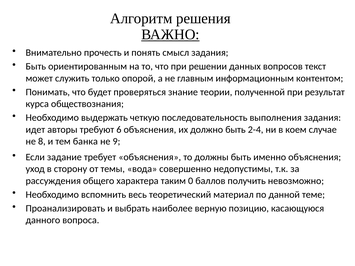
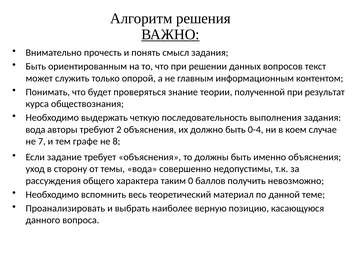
идет at (35, 130): идет -> вода
6: 6 -> 2
2-4: 2-4 -> 0-4
8: 8 -> 7
банка: банка -> графе
9: 9 -> 8
